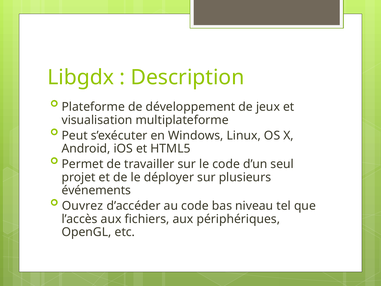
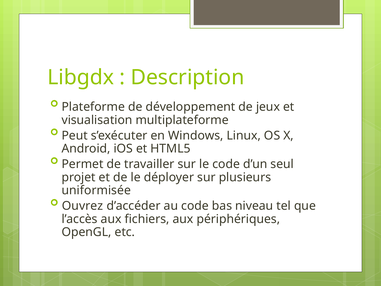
événements: événements -> uniformisée
